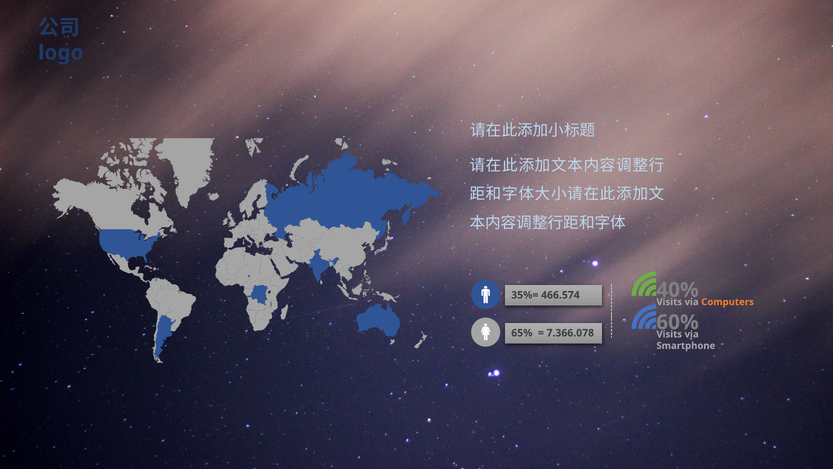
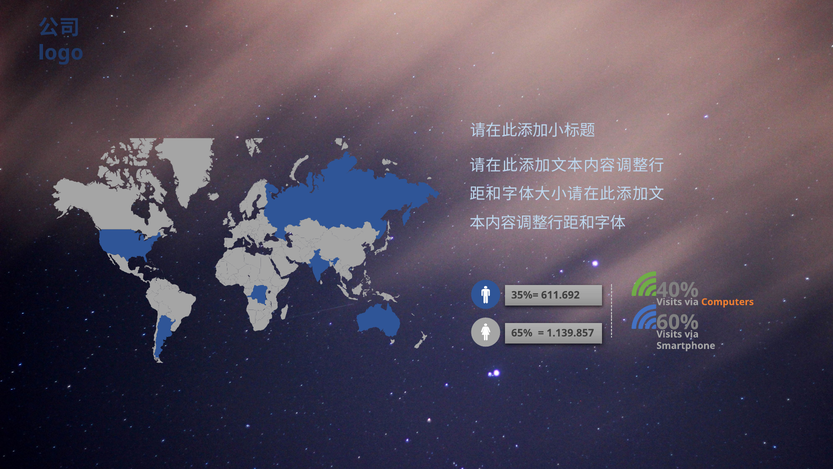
466.574: 466.574 -> 611.692
7.366.078: 7.366.078 -> 1.139.857
